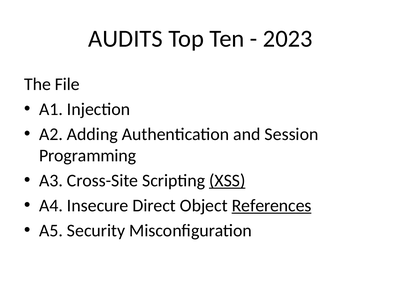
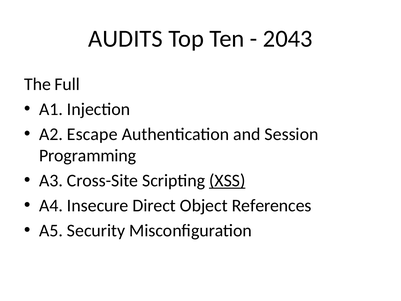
2023: 2023 -> 2043
File: File -> Full
Adding: Adding -> Escape
References underline: present -> none
